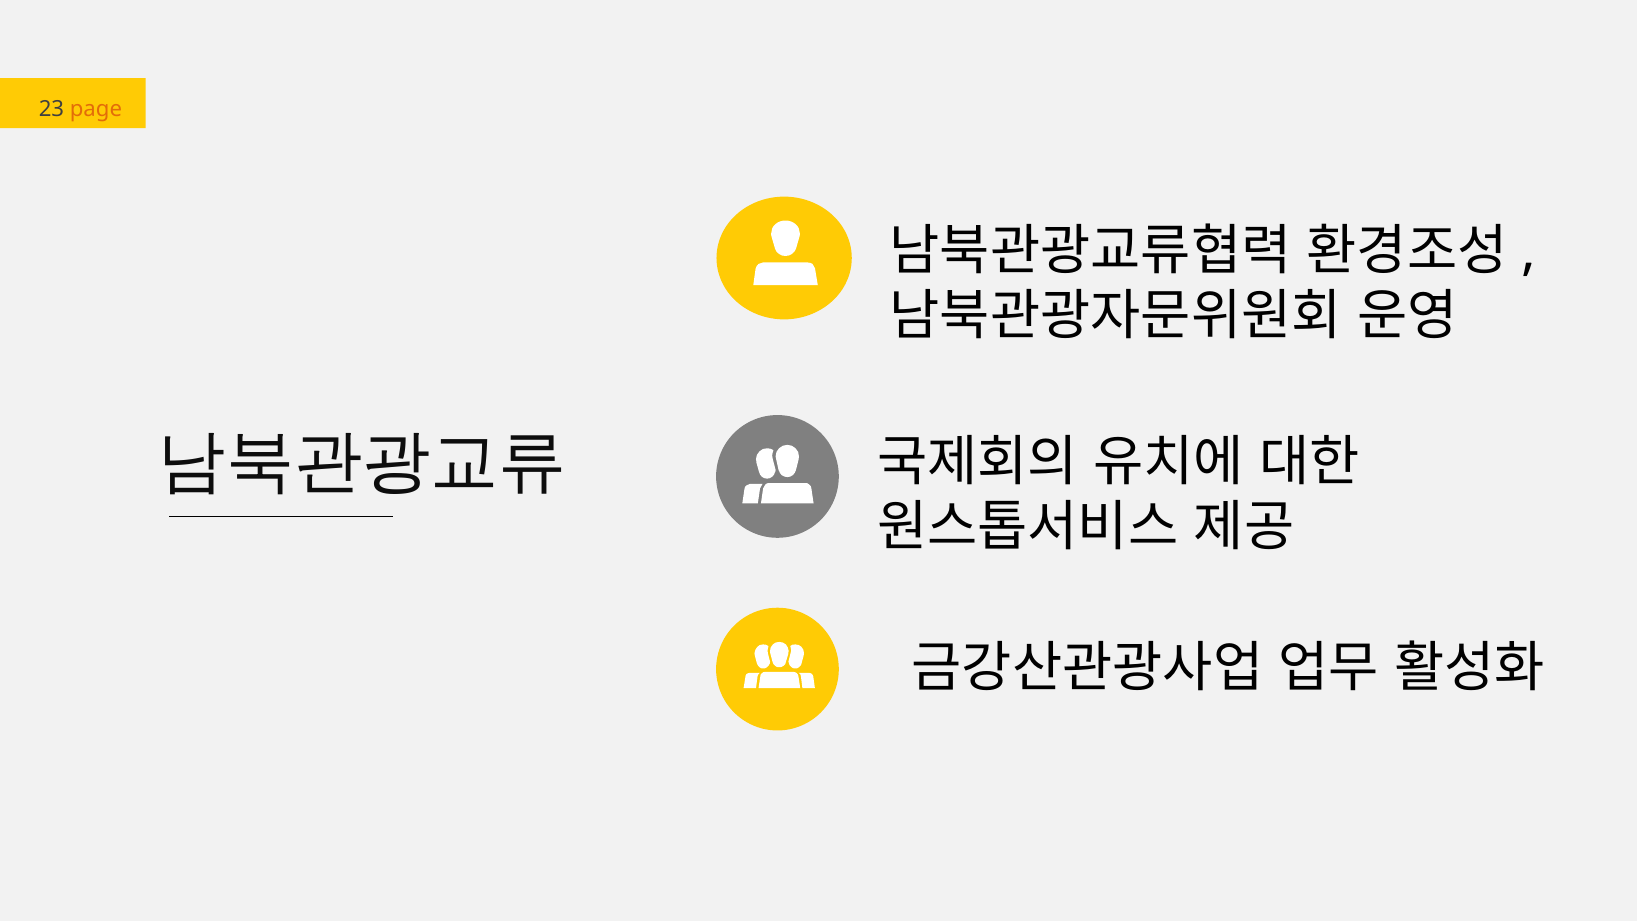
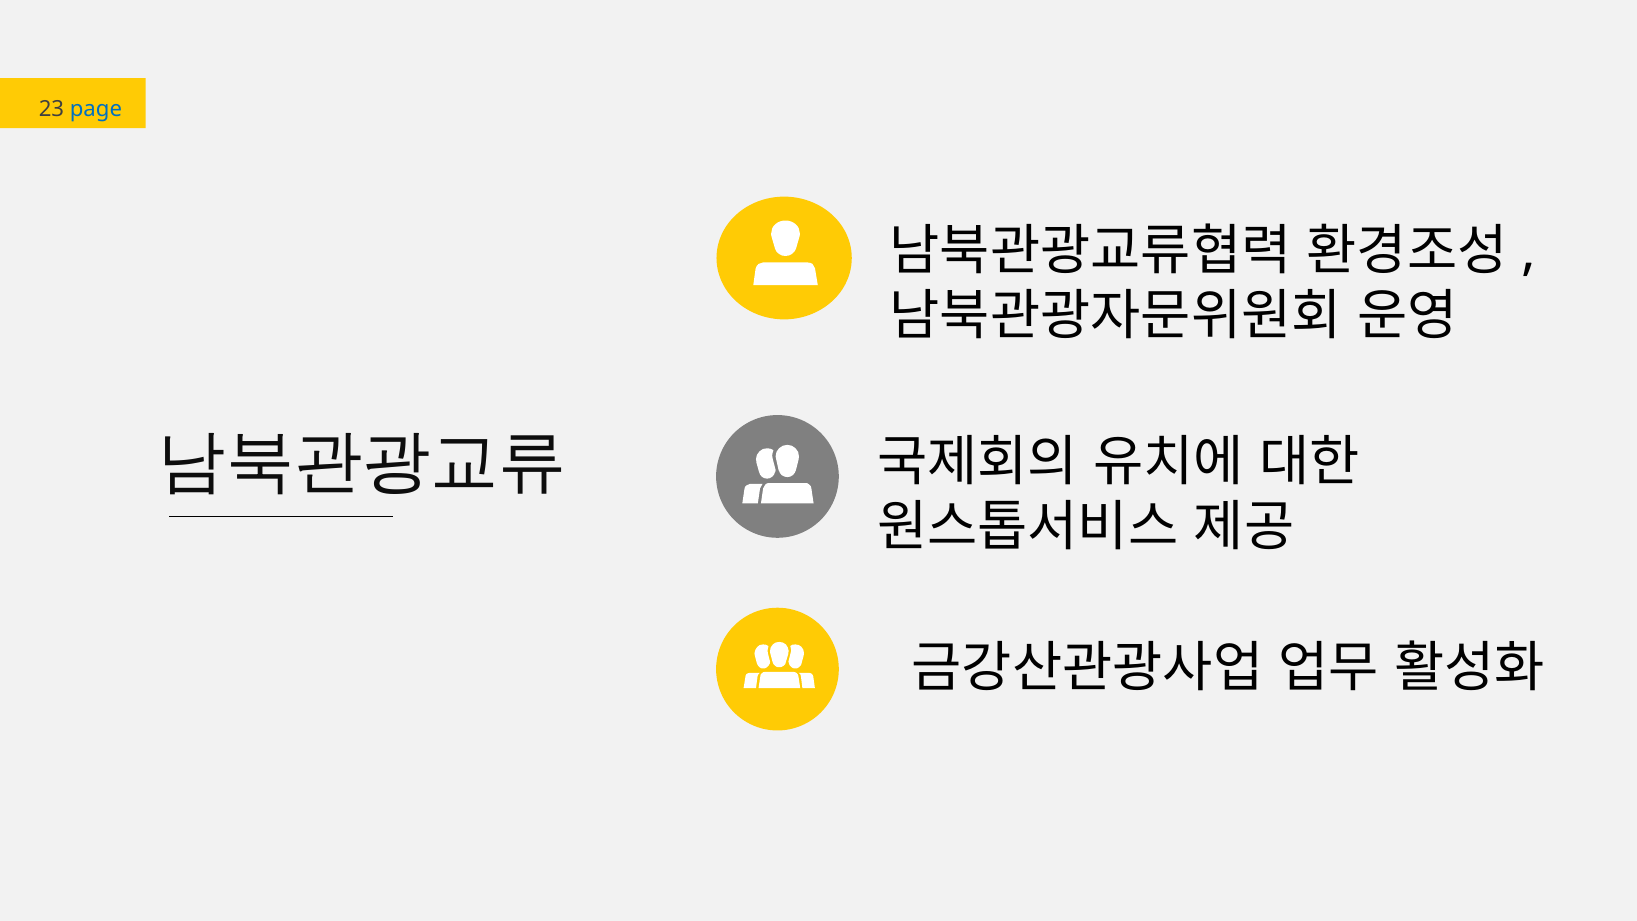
page colour: orange -> blue
